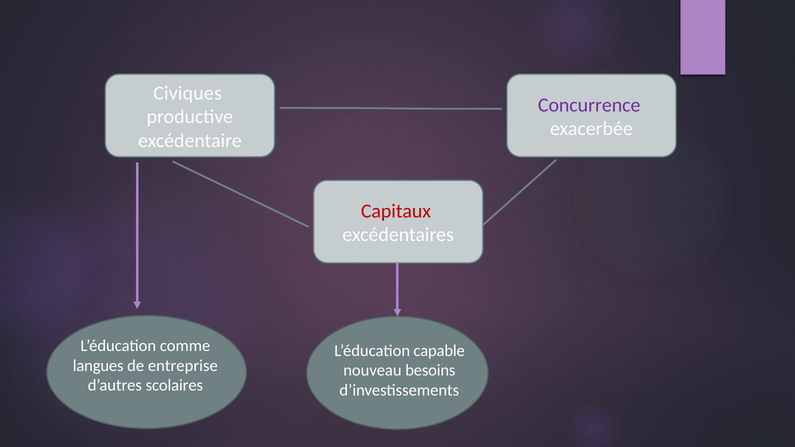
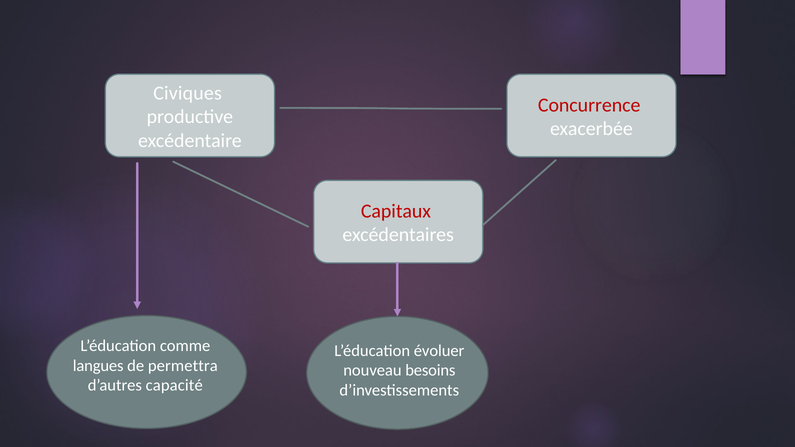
Concurrence colour: purple -> red
capable: capable -> évoluer
entreprise: entreprise -> permettra
scolaires: scolaires -> capacité
